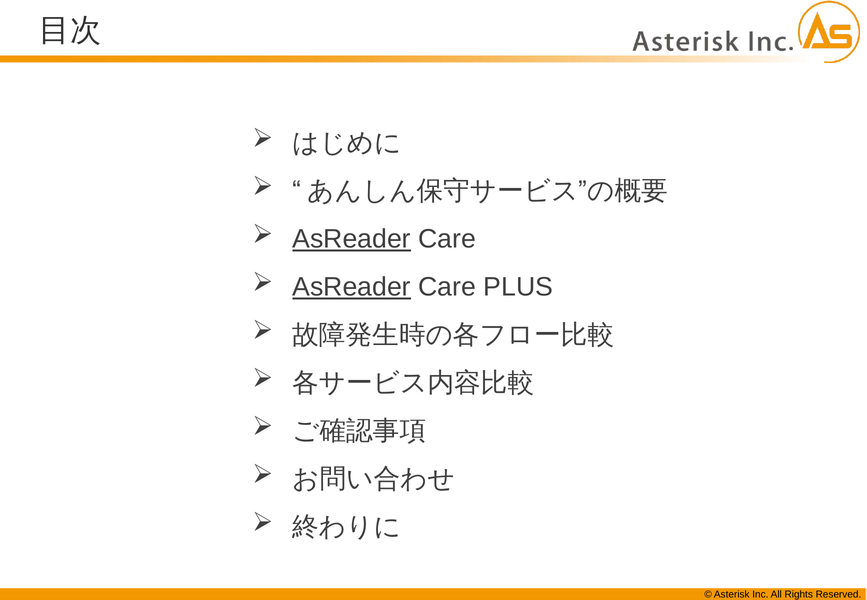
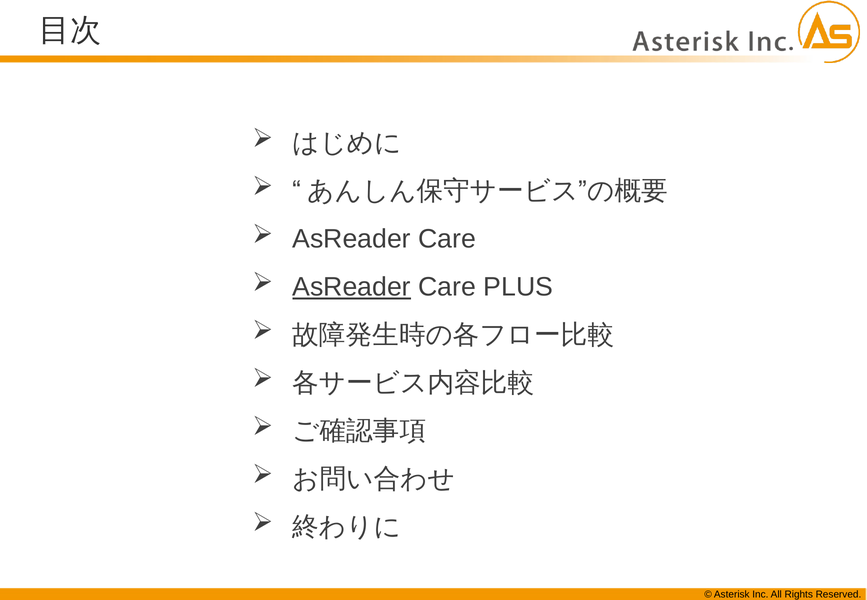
AsReader at (352, 239) underline: present -> none
